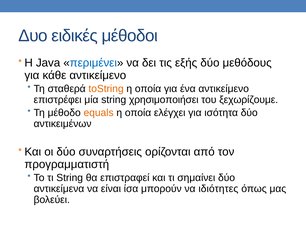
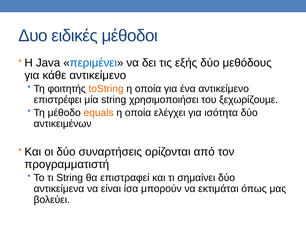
σταθερά: σταθερά -> φοιτητής
ιδιότητες: ιδιότητες -> εκτιμάται
